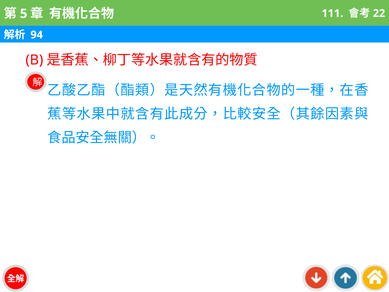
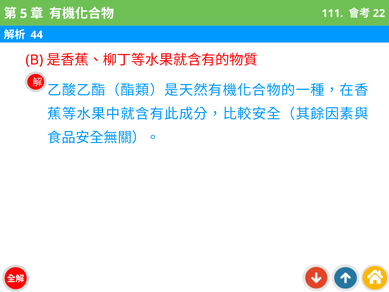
94: 94 -> 44
